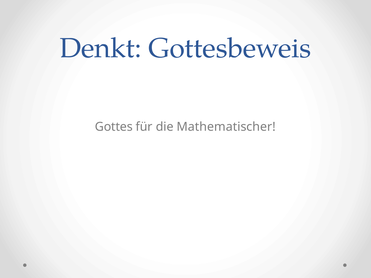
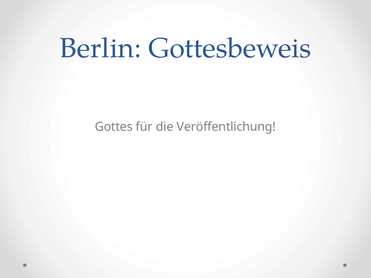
Denkt: Denkt -> Berlin
Mathematischer: Mathematischer -> Veröffentlichung
